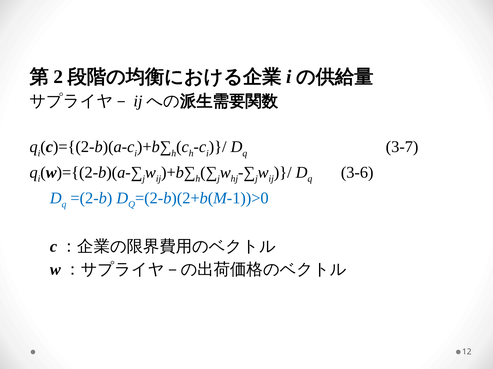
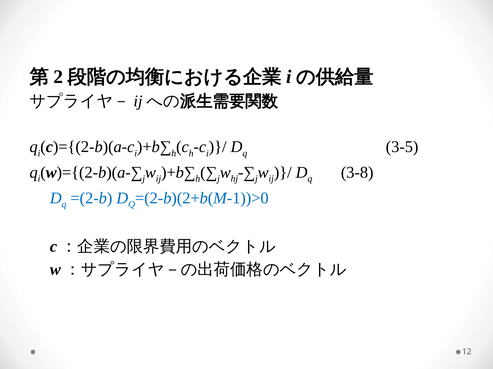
3-7: 3-7 -> 3-5
3-6: 3-6 -> 3-8
